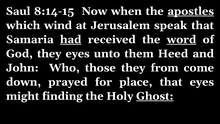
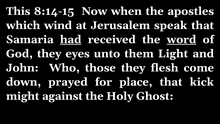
Saul: Saul -> This
apostles underline: present -> none
Heed: Heed -> Light
from: from -> flesh
that eyes: eyes -> kick
finding: finding -> against
Ghost underline: present -> none
